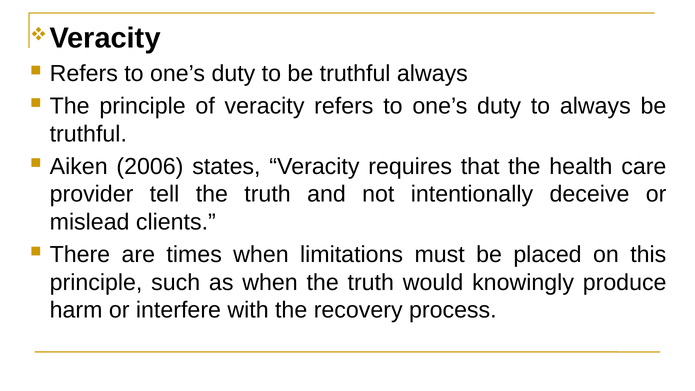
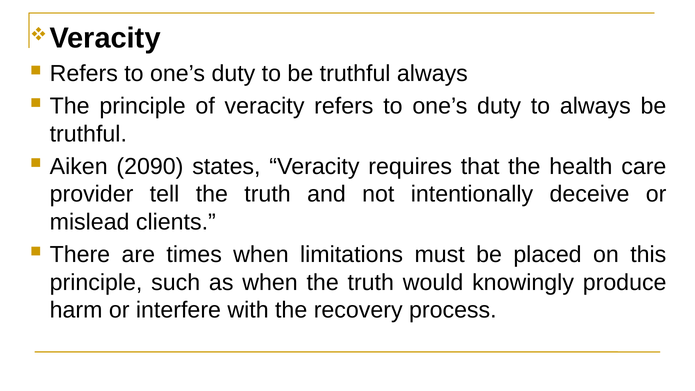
2006: 2006 -> 2090
